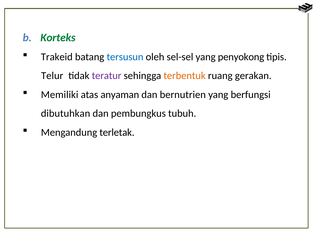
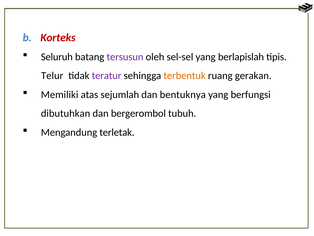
Korteks colour: green -> red
Trakeid: Trakeid -> Seluruh
tersusun colour: blue -> purple
penyokong: penyokong -> berlapislah
anyaman: anyaman -> sejumlah
bernutrien: bernutrien -> bentuknya
pembungkus: pembungkus -> bergerombol
